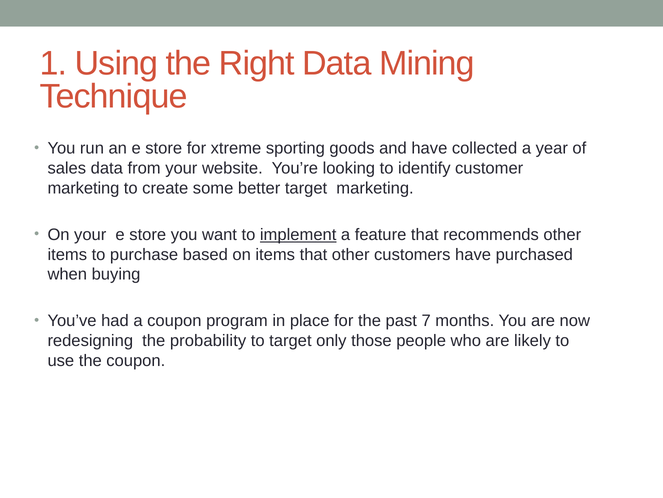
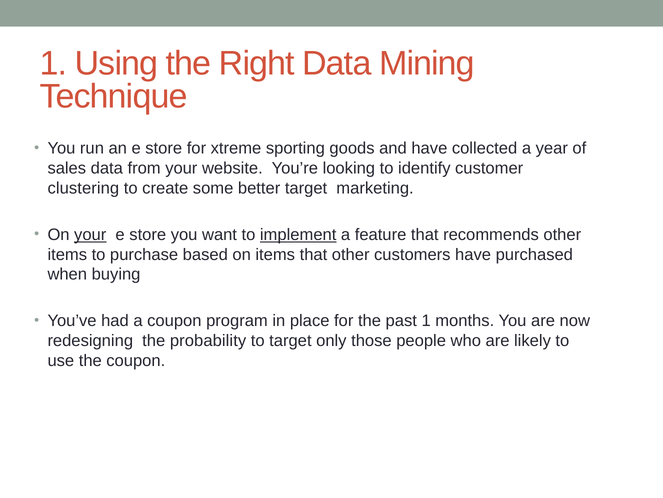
marketing at (83, 188): marketing -> clustering
your at (90, 234) underline: none -> present
past 7: 7 -> 1
